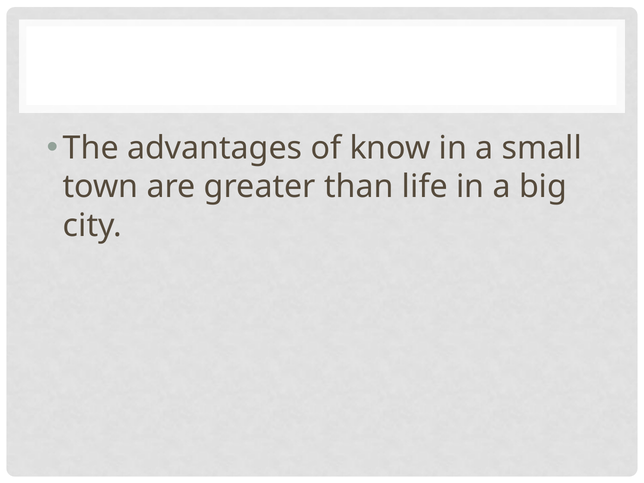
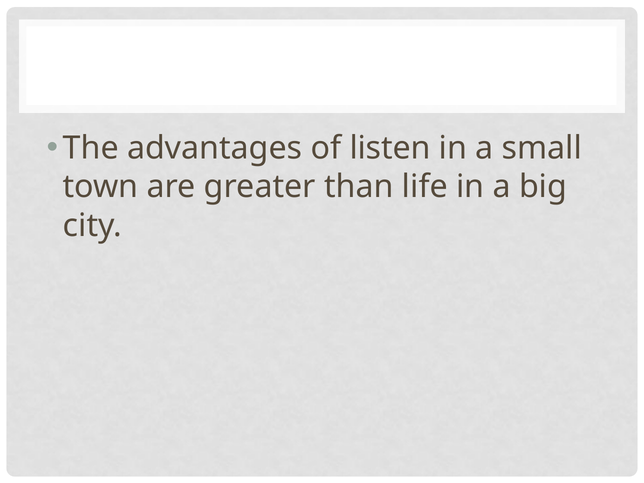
know: know -> listen
